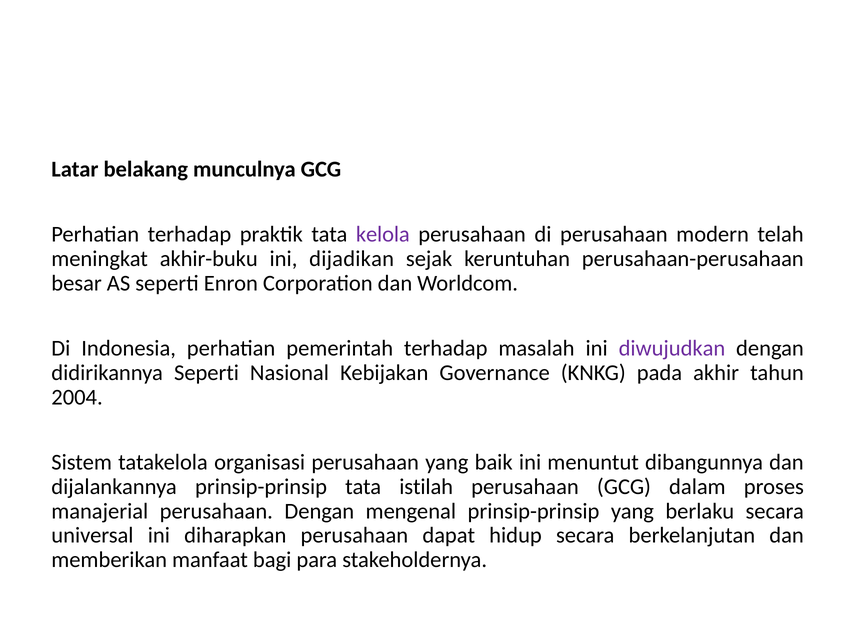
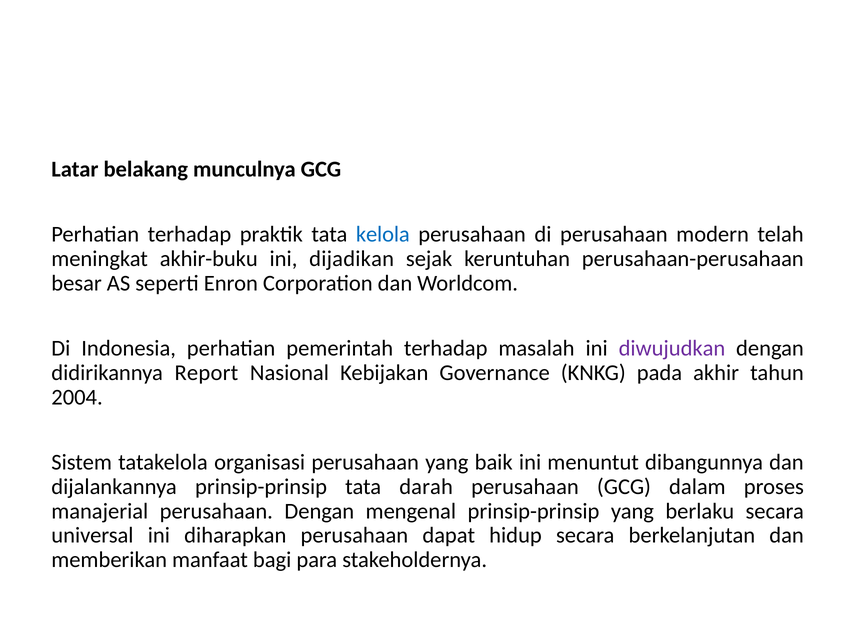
kelola colour: purple -> blue
didirikannya Seperti: Seperti -> Report
istilah: istilah -> darah
